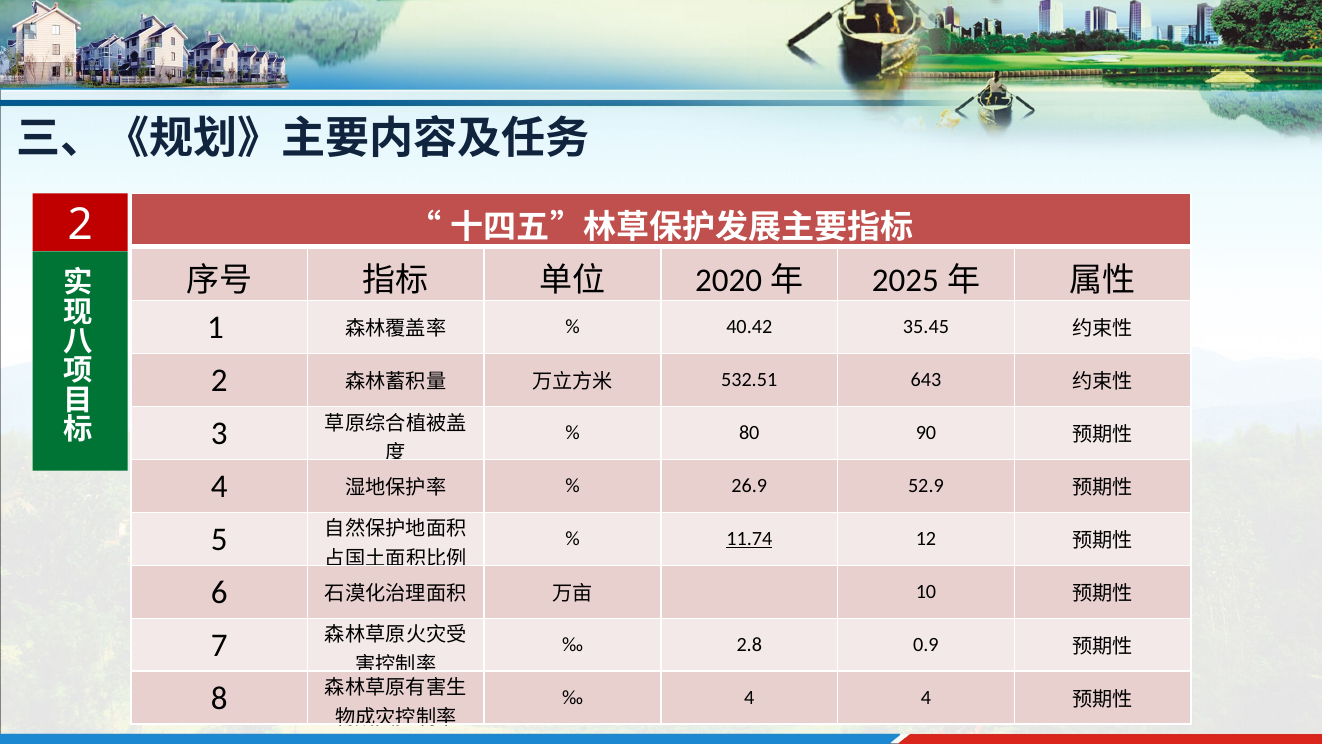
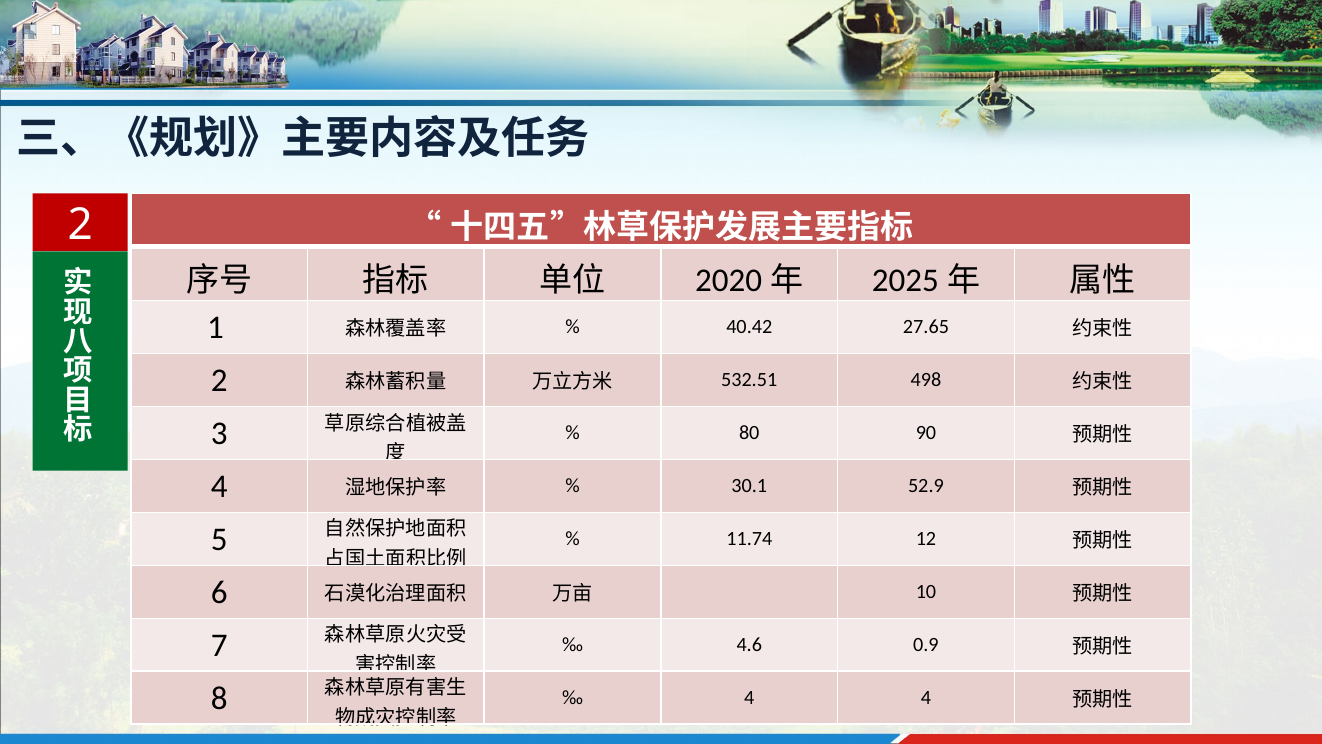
35.45: 35.45 -> 27.65
643: 643 -> 498
26.9: 26.9 -> 30.1
11.74 underline: present -> none
2.8: 2.8 -> 4.6
